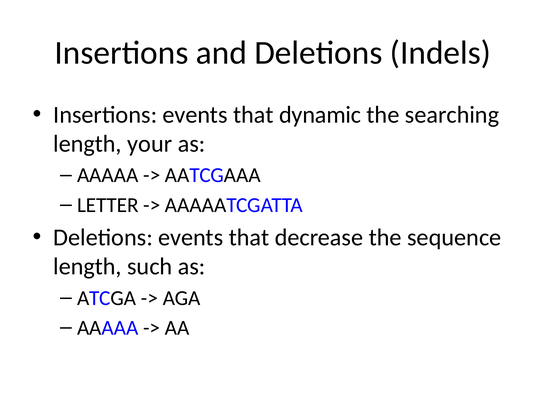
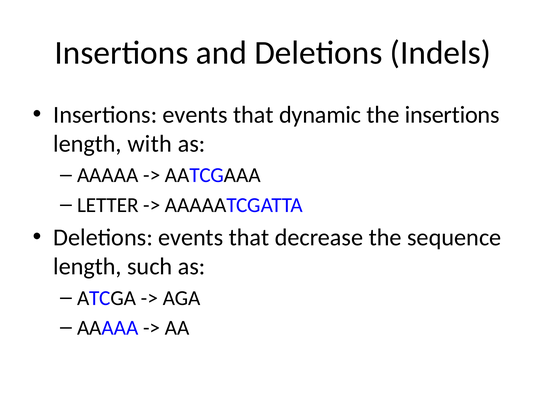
the searching: searching -> insertions
your: your -> with
